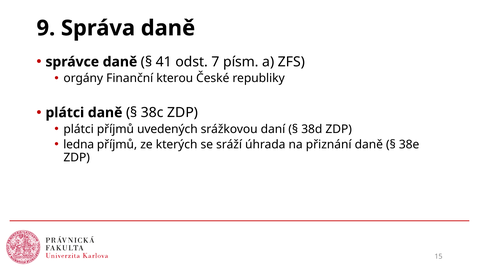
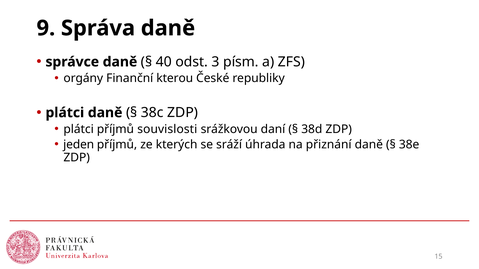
41: 41 -> 40
7: 7 -> 3
uvedených: uvedených -> souvislosti
ledna: ledna -> jeden
